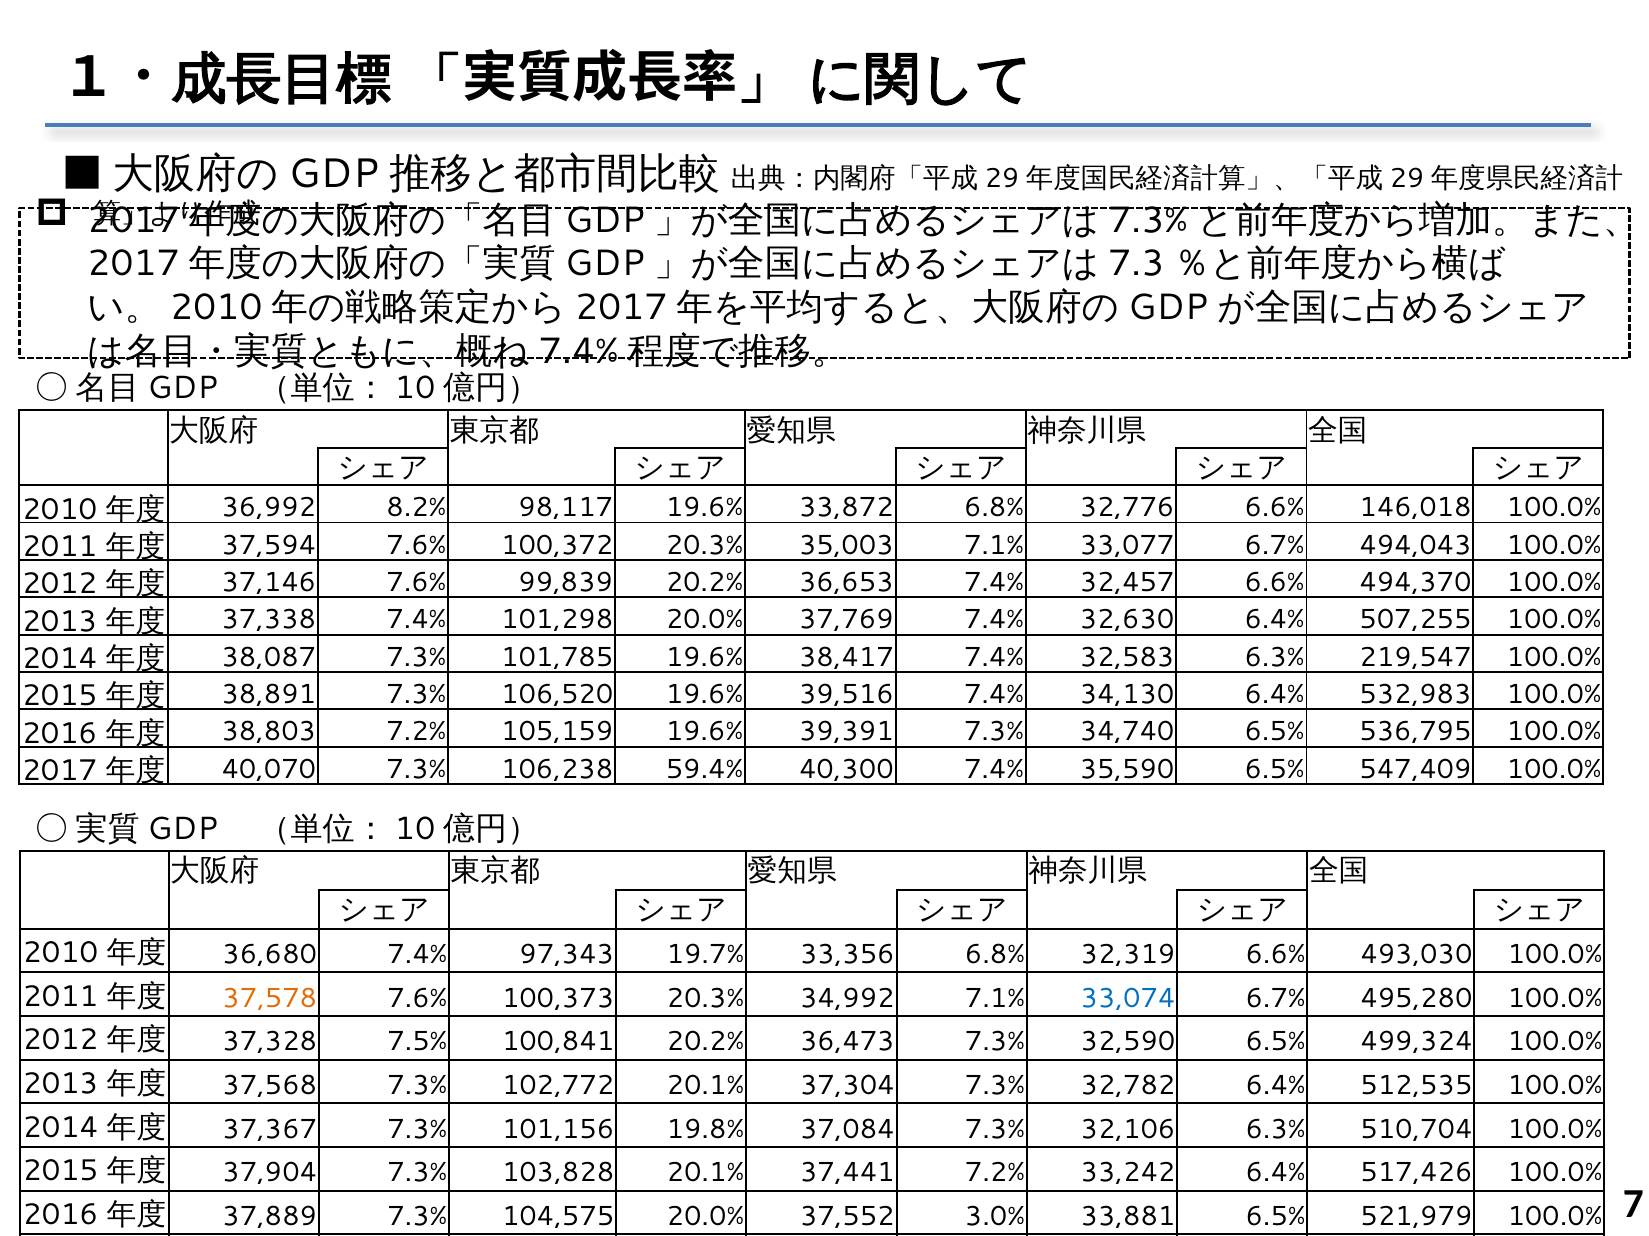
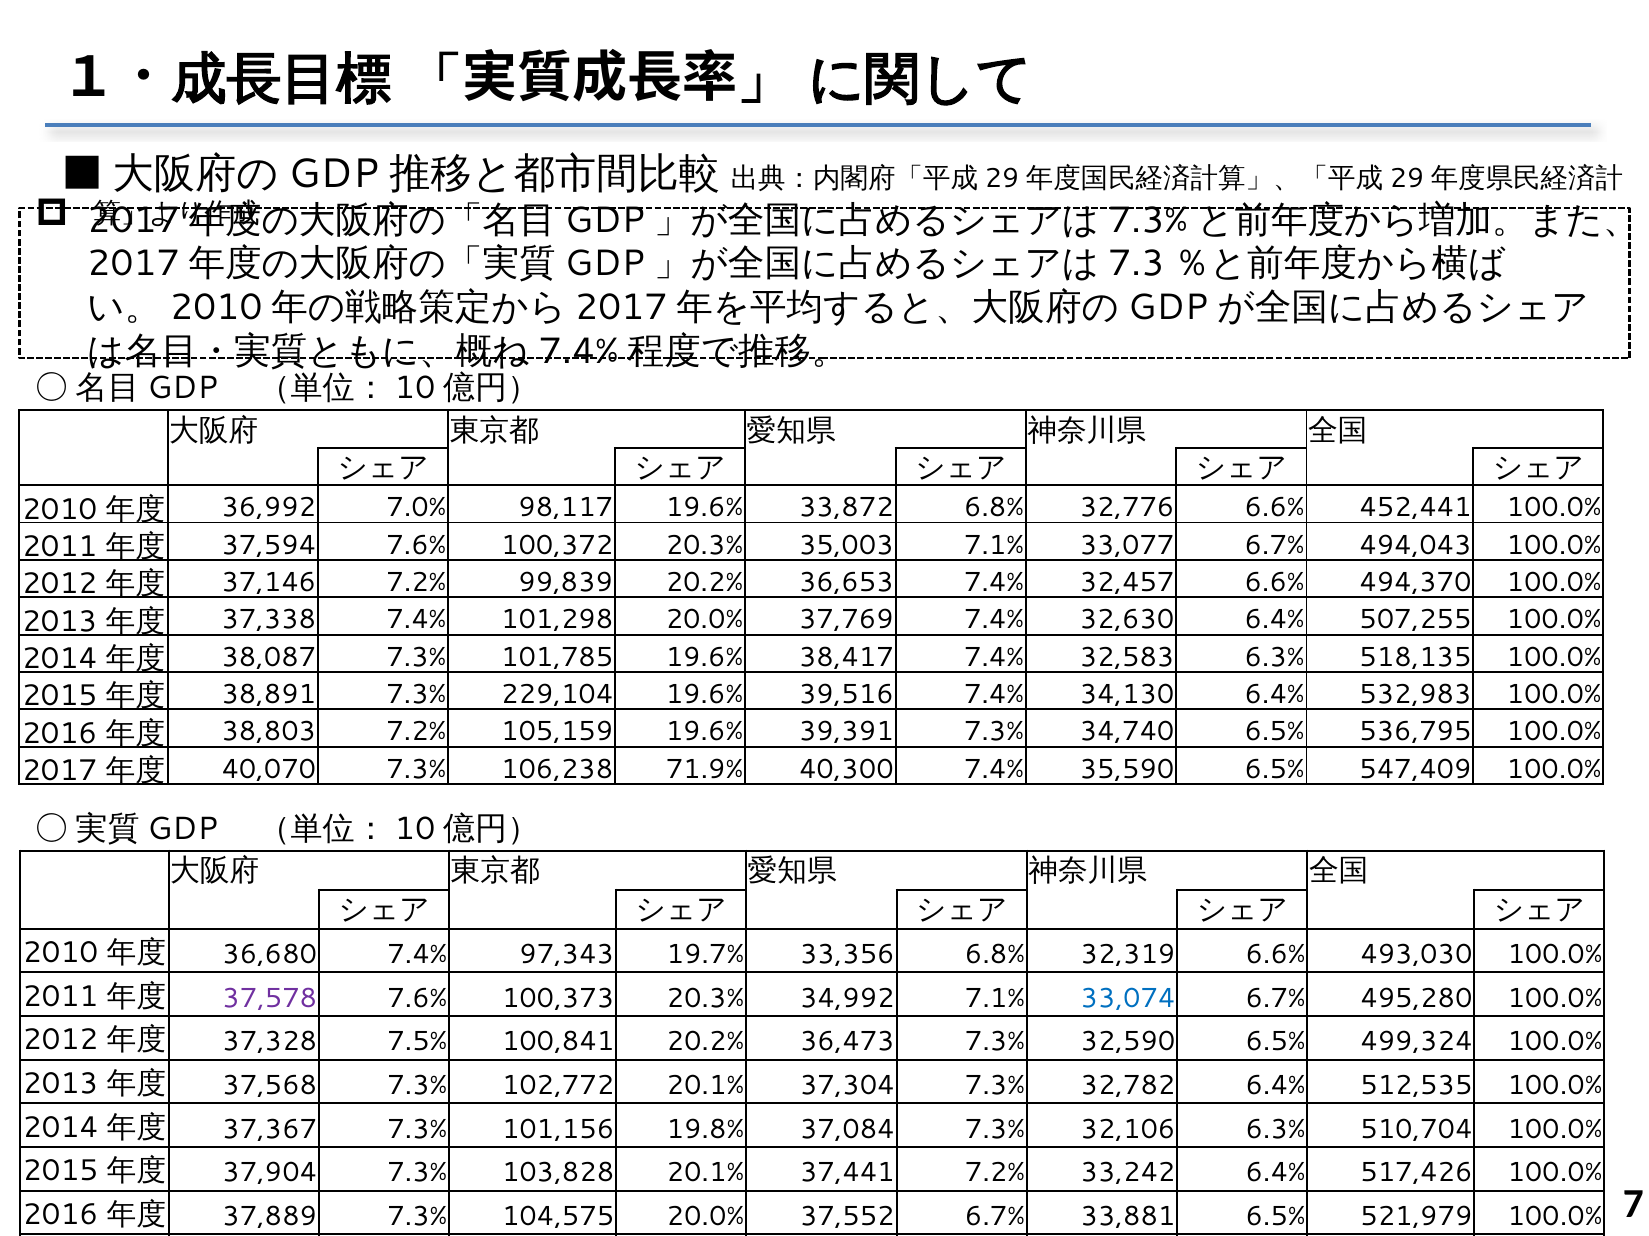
8.2%: 8.2% -> 7.0%
146,018: 146,018 -> 452,441
37,146 7.6%: 7.6% -> 7.2%
219,547: 219,547 -> 518,135
106,520: 106,520 -> 229,104
59.4%: 59.4% -> 71.9%
37,578 colour: orange -> purple
37,552 3.0%: 3.0% -> 6.7%
